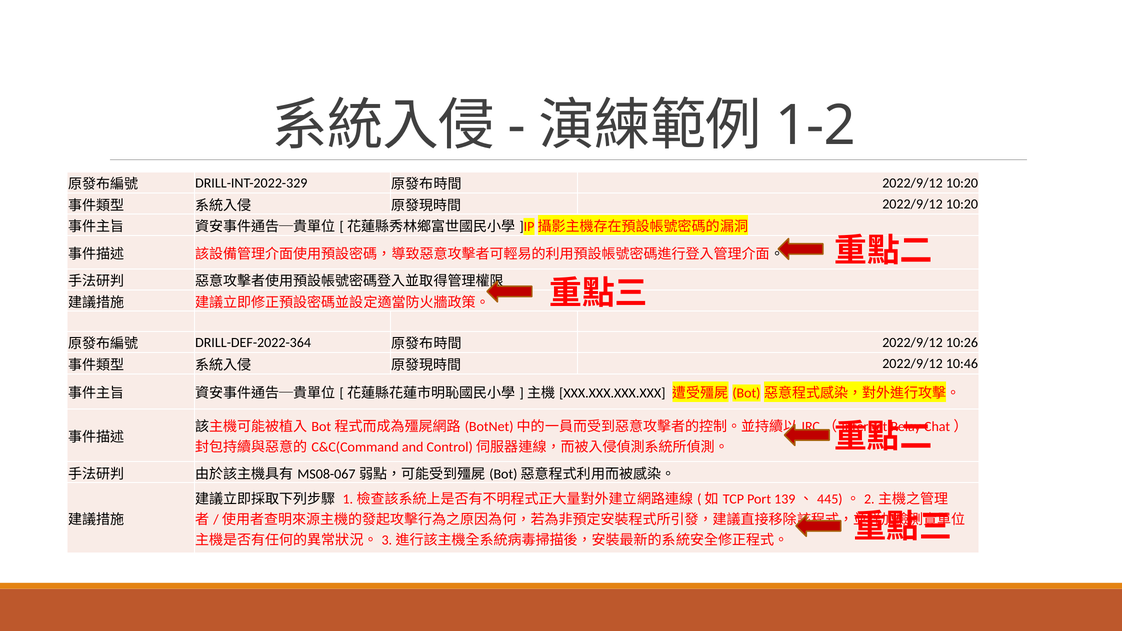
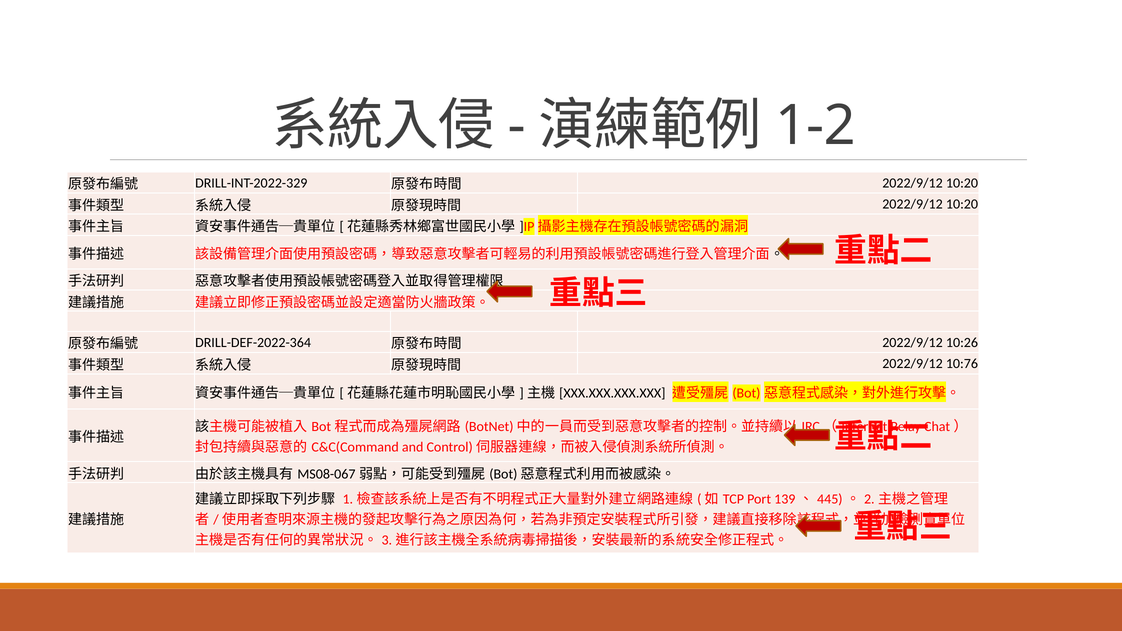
10:46: 10:46 -> 10:76
